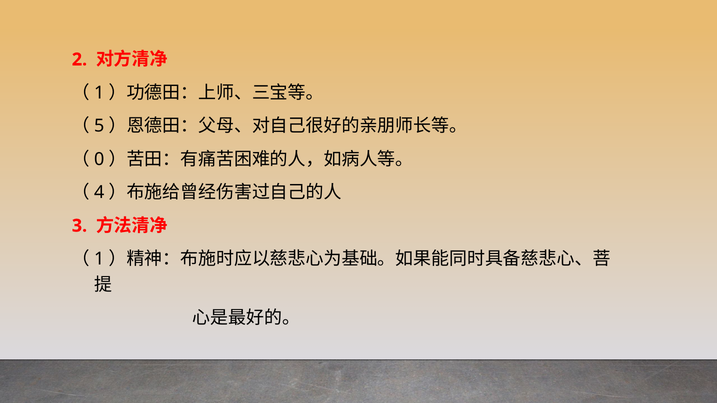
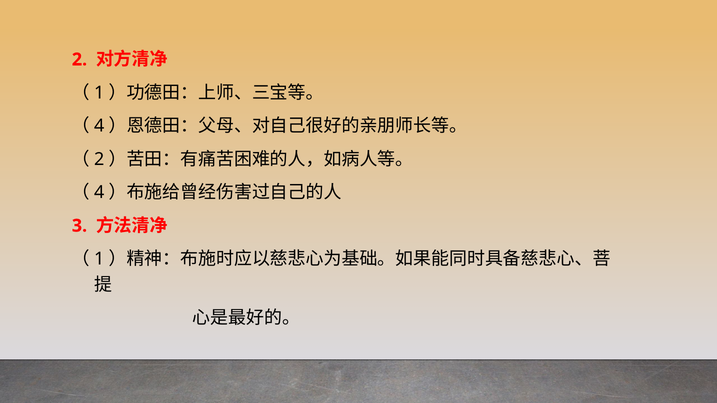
5 at (99, 126): 5 -> 4
0 at (99, 159): 0 -> 2
